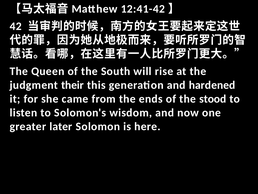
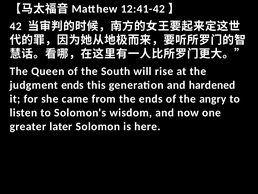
judgment their: their -> ends
stood: stood -> angry
